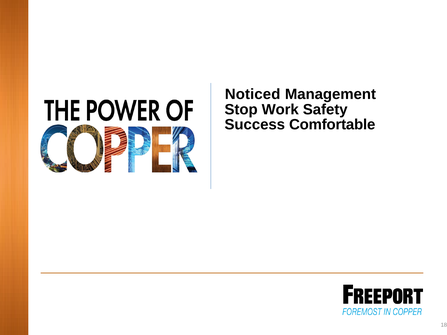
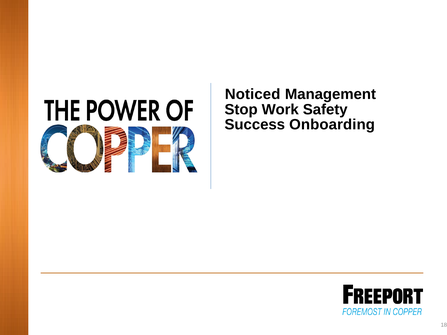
Comfortable: Comfortable -> Onboarding
